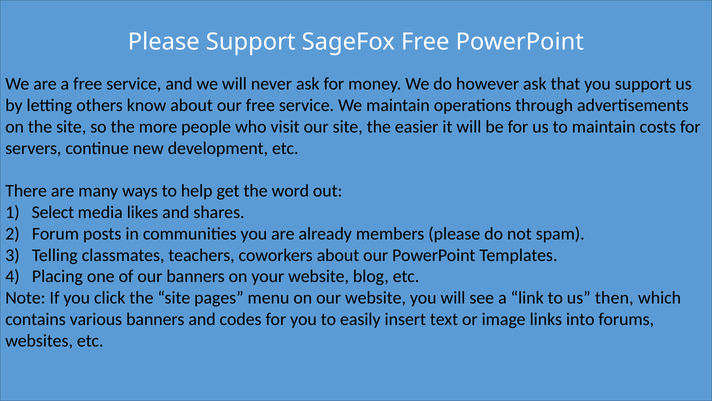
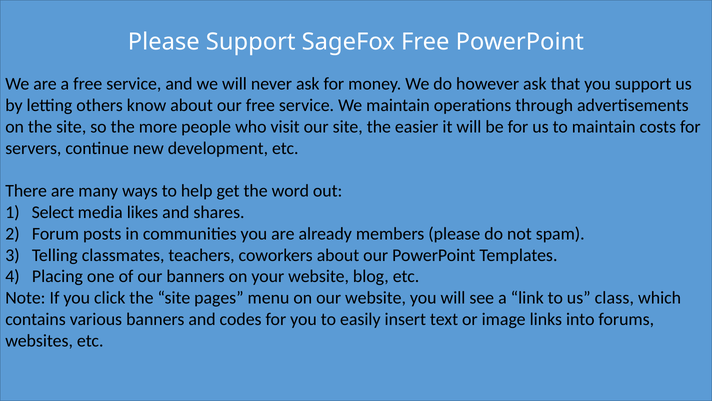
then: then -> class
